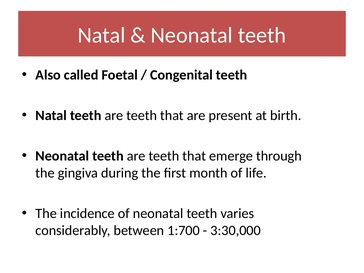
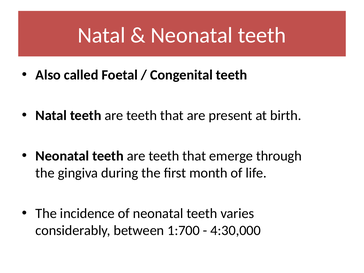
3:30,000: 3:30,000 -> 4:30,000
